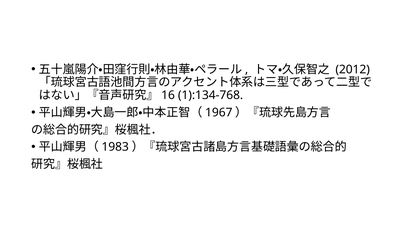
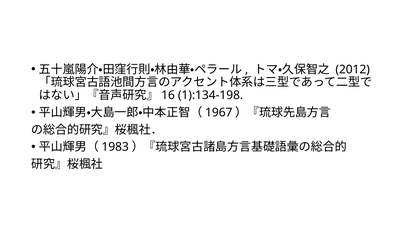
1):134-768: 1):134-768 -> 1):134-198
